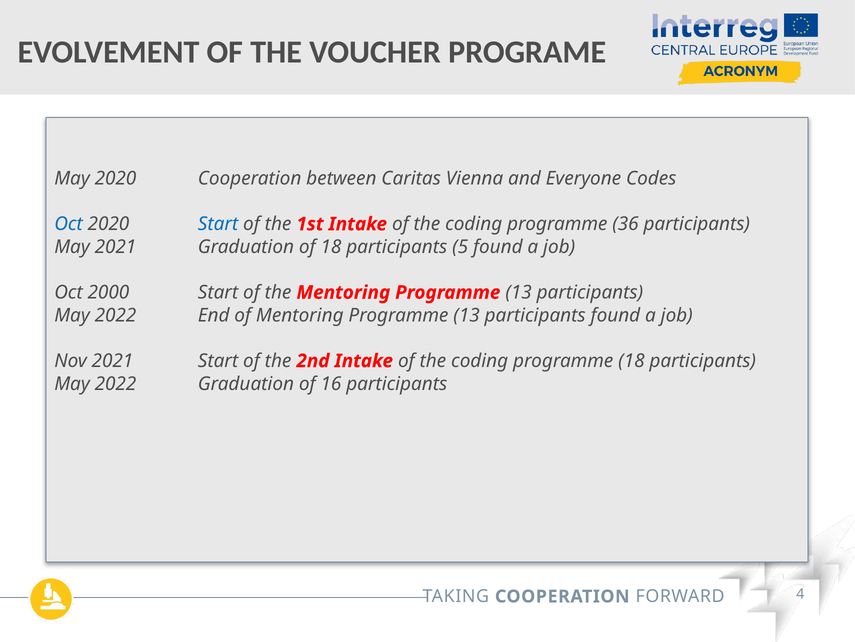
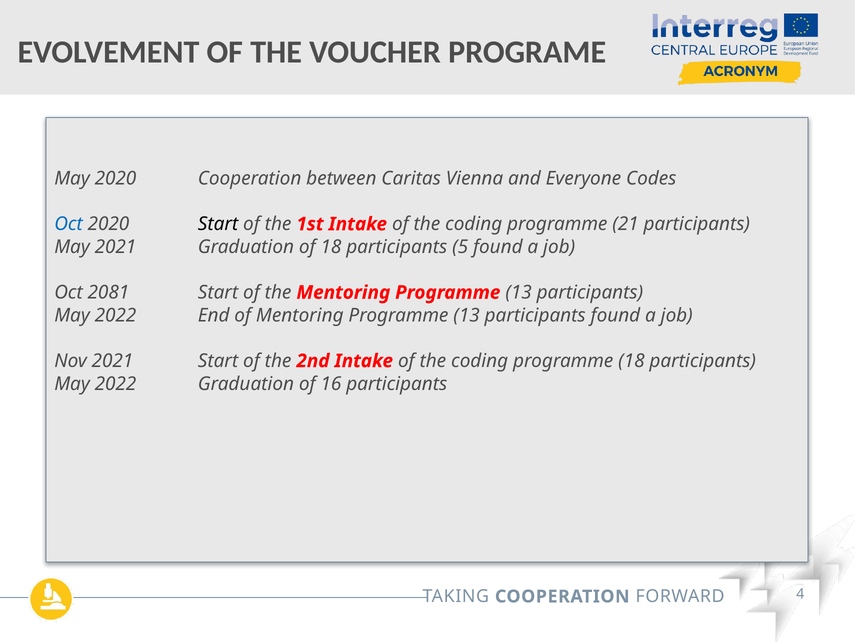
Start at (218, 224) colour: blue -> black
36: 36 -> 21
2000: 2000 -> 2081
